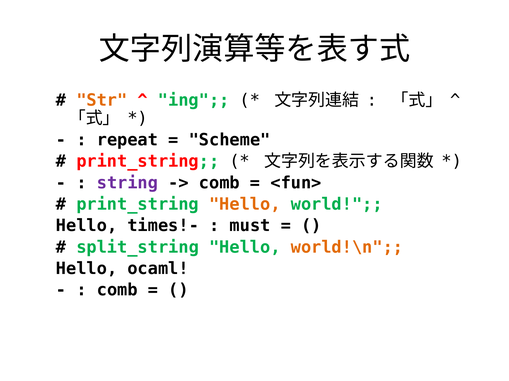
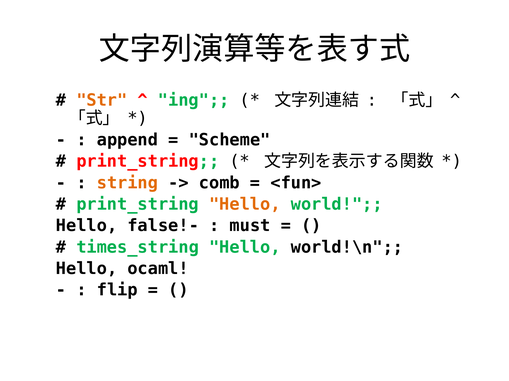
repeat: repeat -> append
string colour: purple -> orange
times!-: times!- -> false!-
split_string: split_string -> times_string
world!\n colour: orange -> black
comb at (117, 291): comb -> flip
